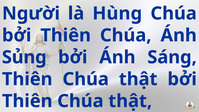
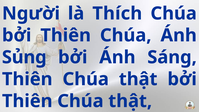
Hùng: Hùng -> Thích
